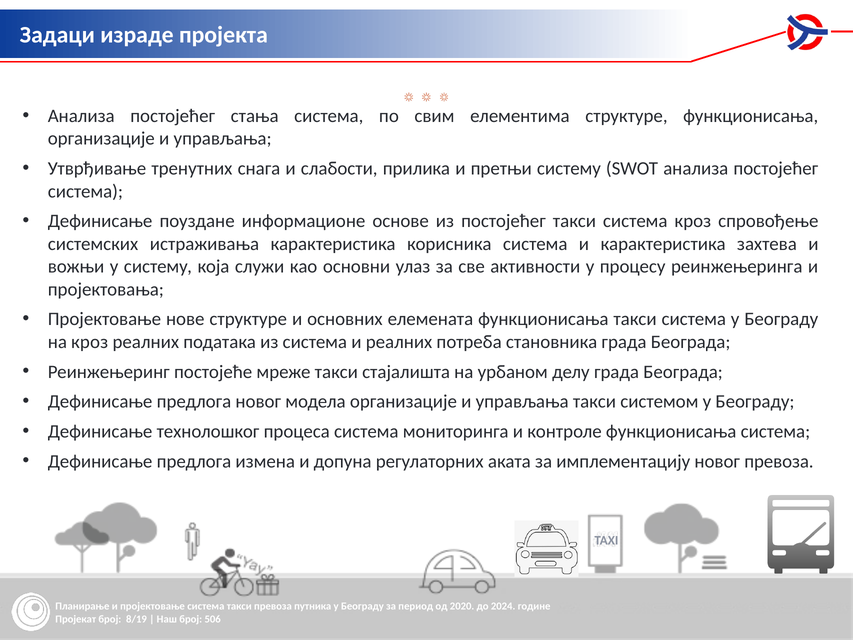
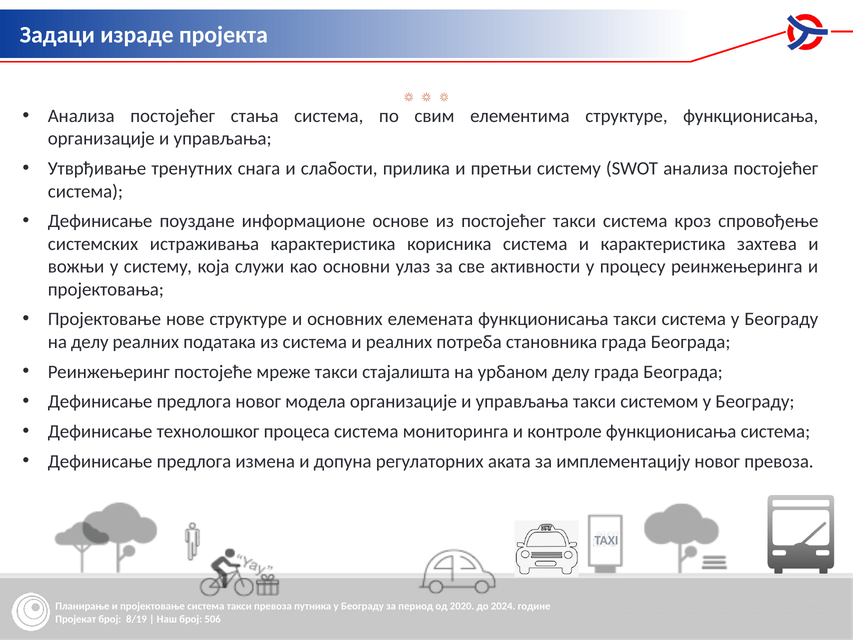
на кроз: кроз -> делу
